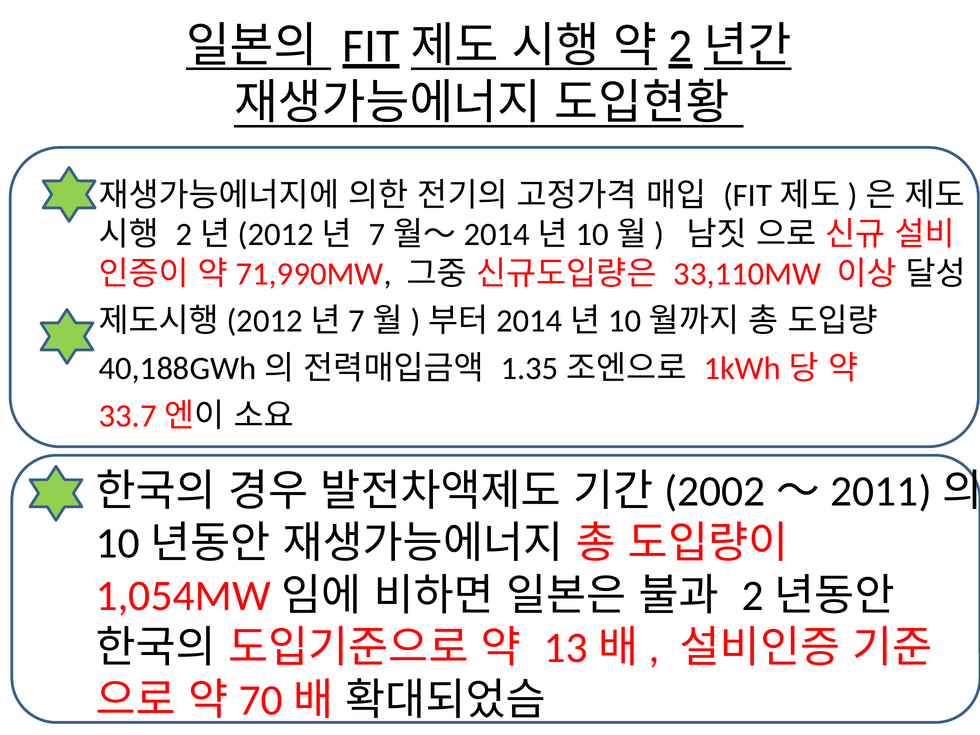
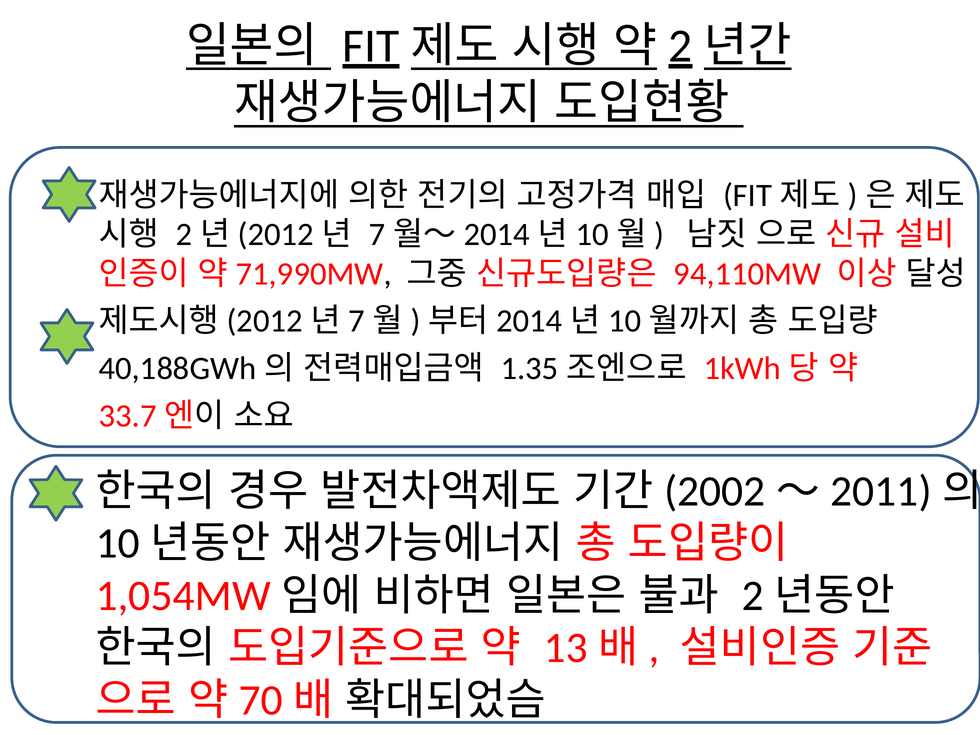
33,110MW: 33,110MW -> 94,110MW
